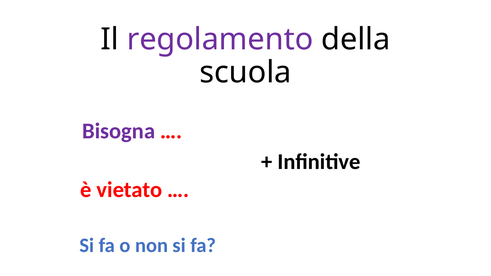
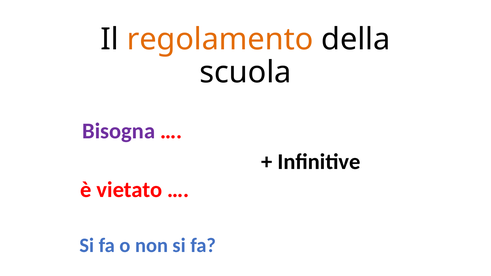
regolamento colour: purple -> orange
